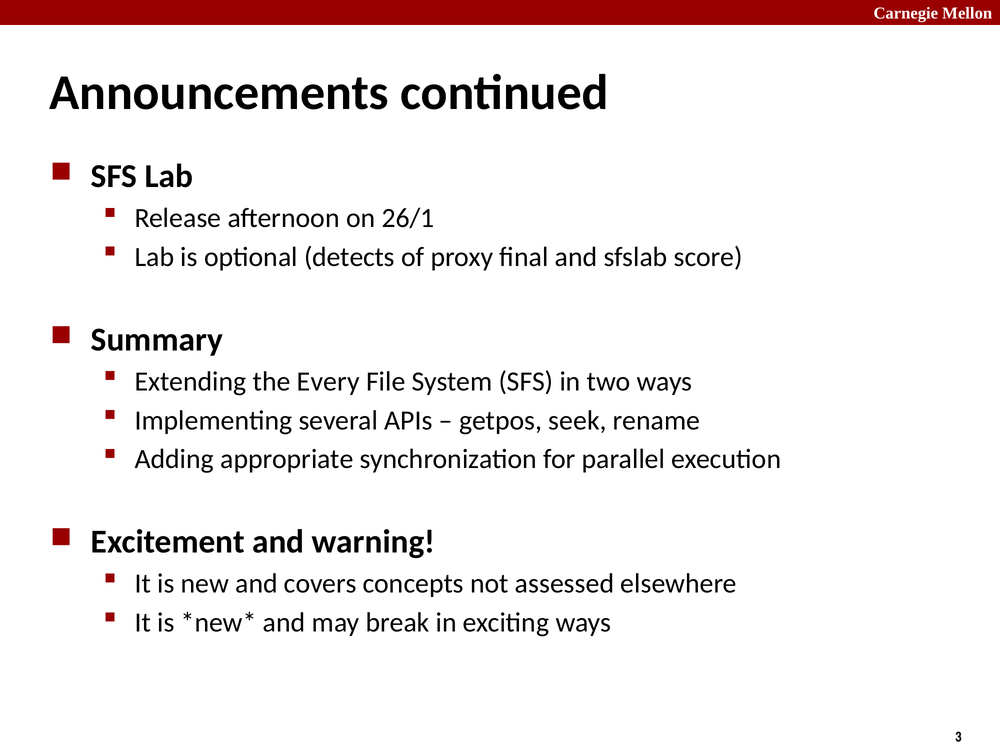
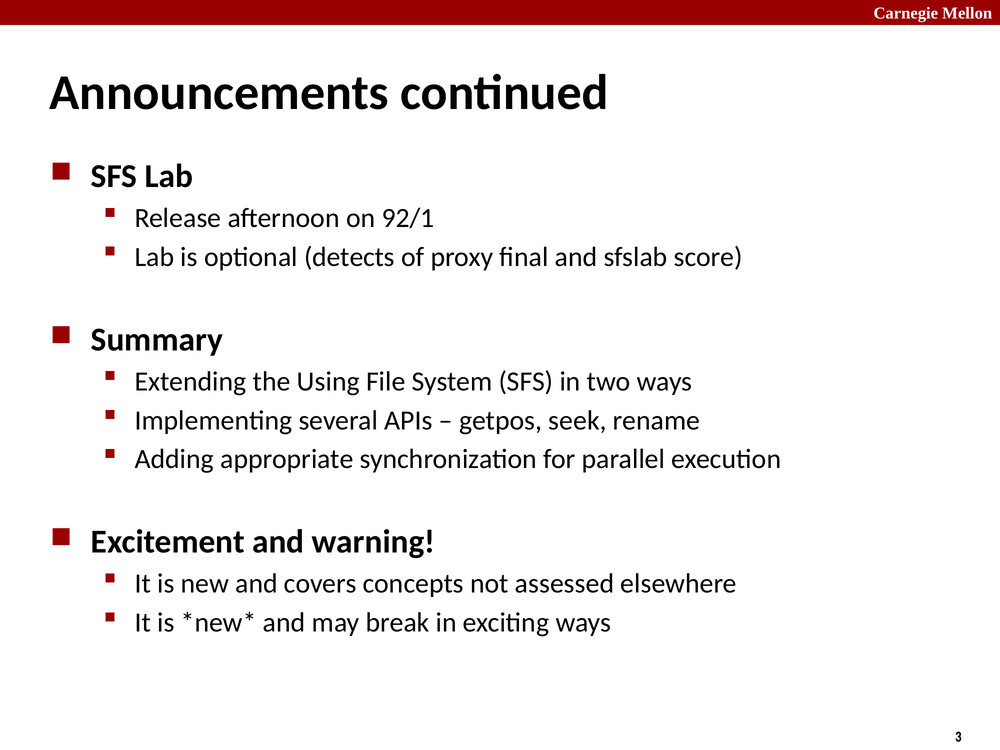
26/1: 26/1 -> 92/1
Every: Every -> Using
